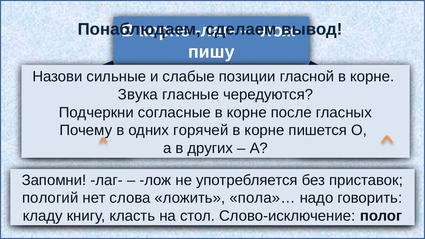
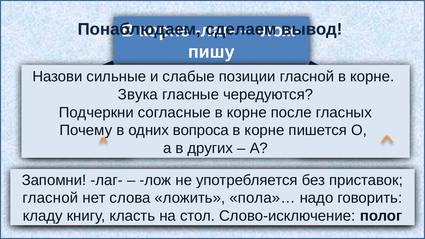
горячей: горячей -> вопроса
пологий at (50, 198): пологий -> гласной
